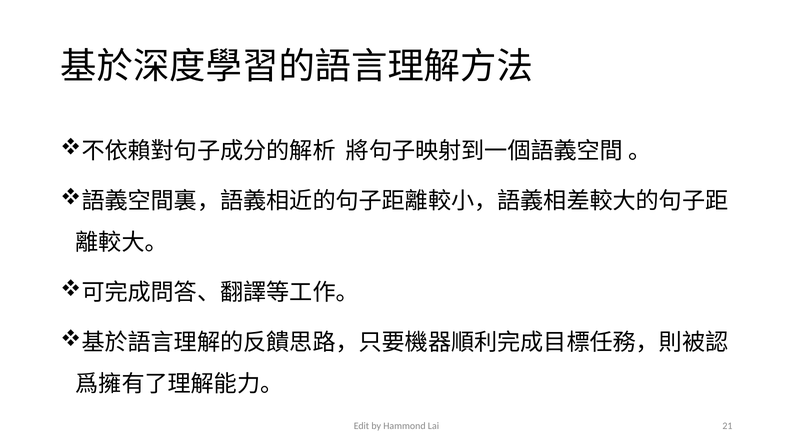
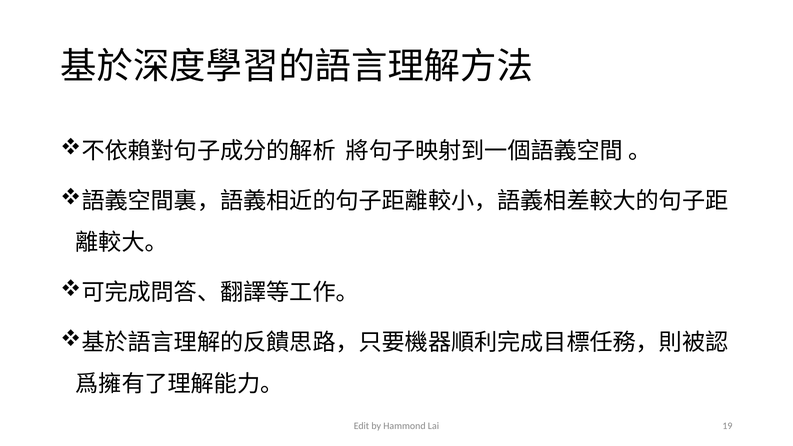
21: 21 -> 19
